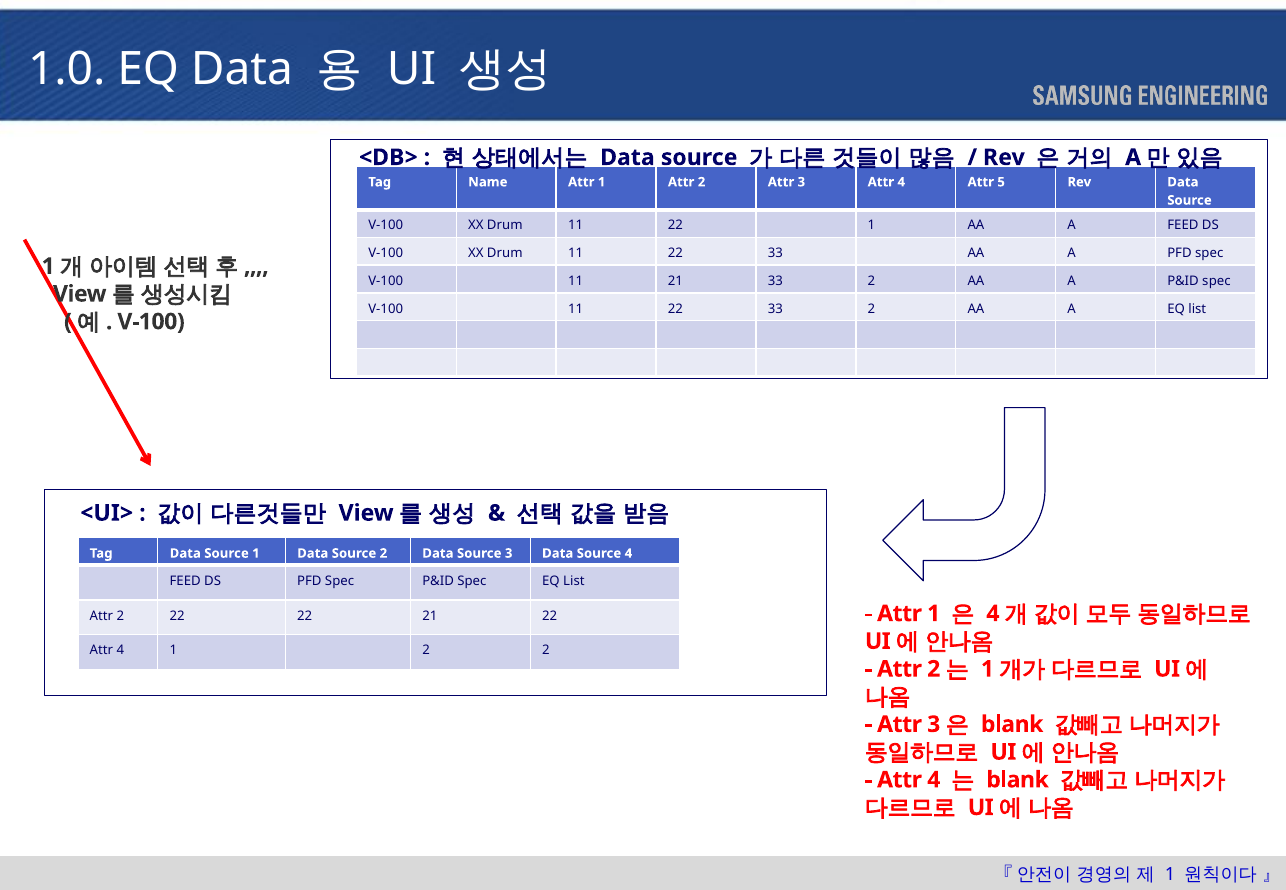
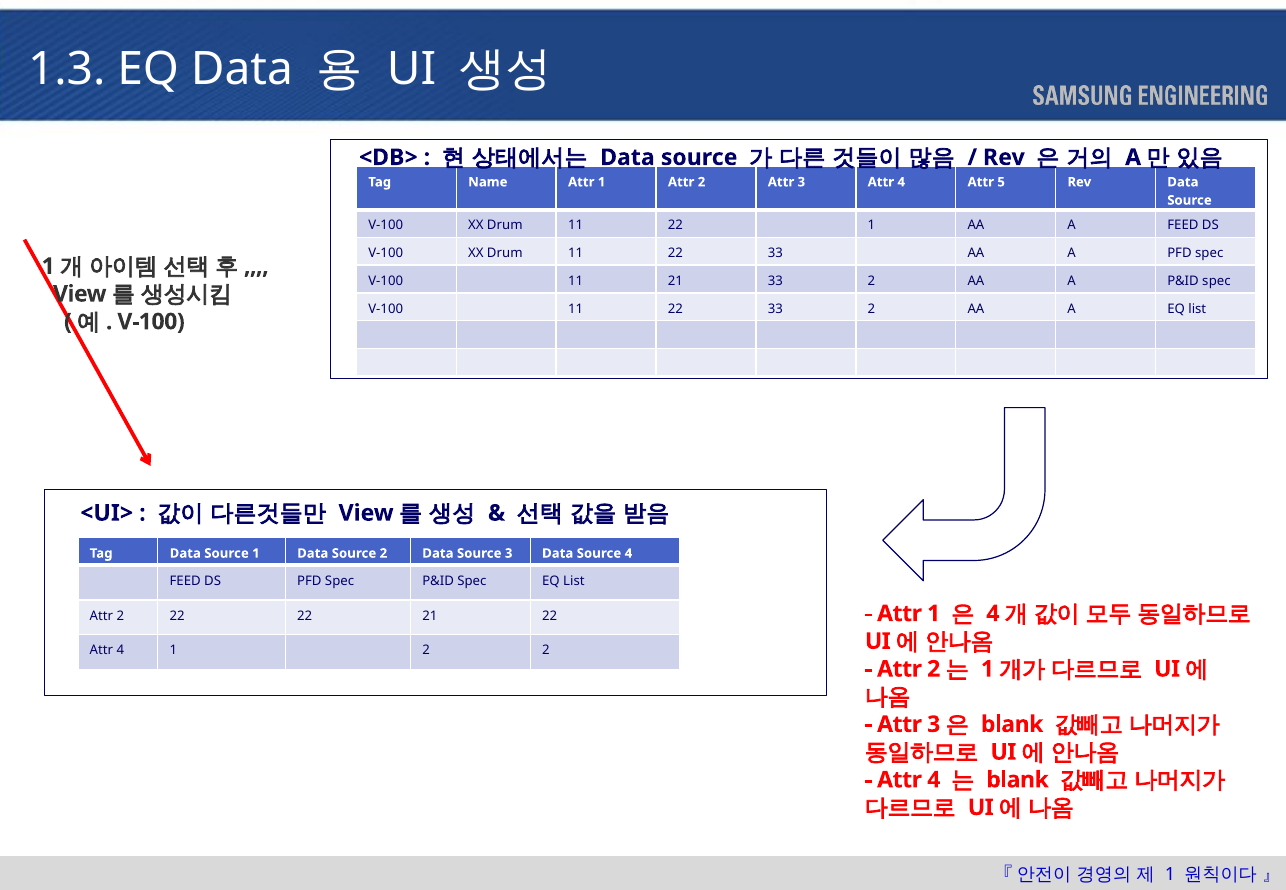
1.0: 1.0 -> 1.3
